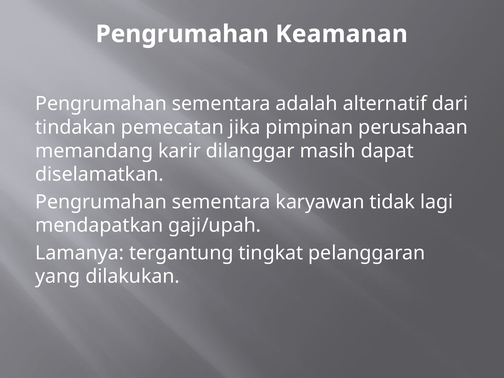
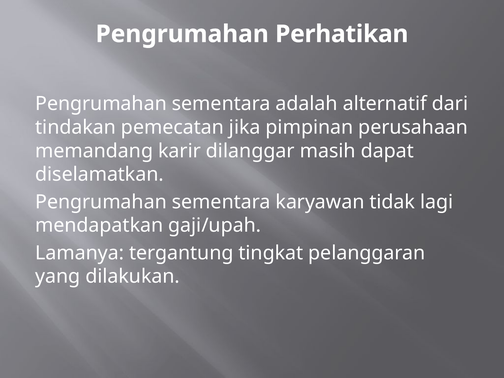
Keamanan: Keamanan -> Perhatikan
